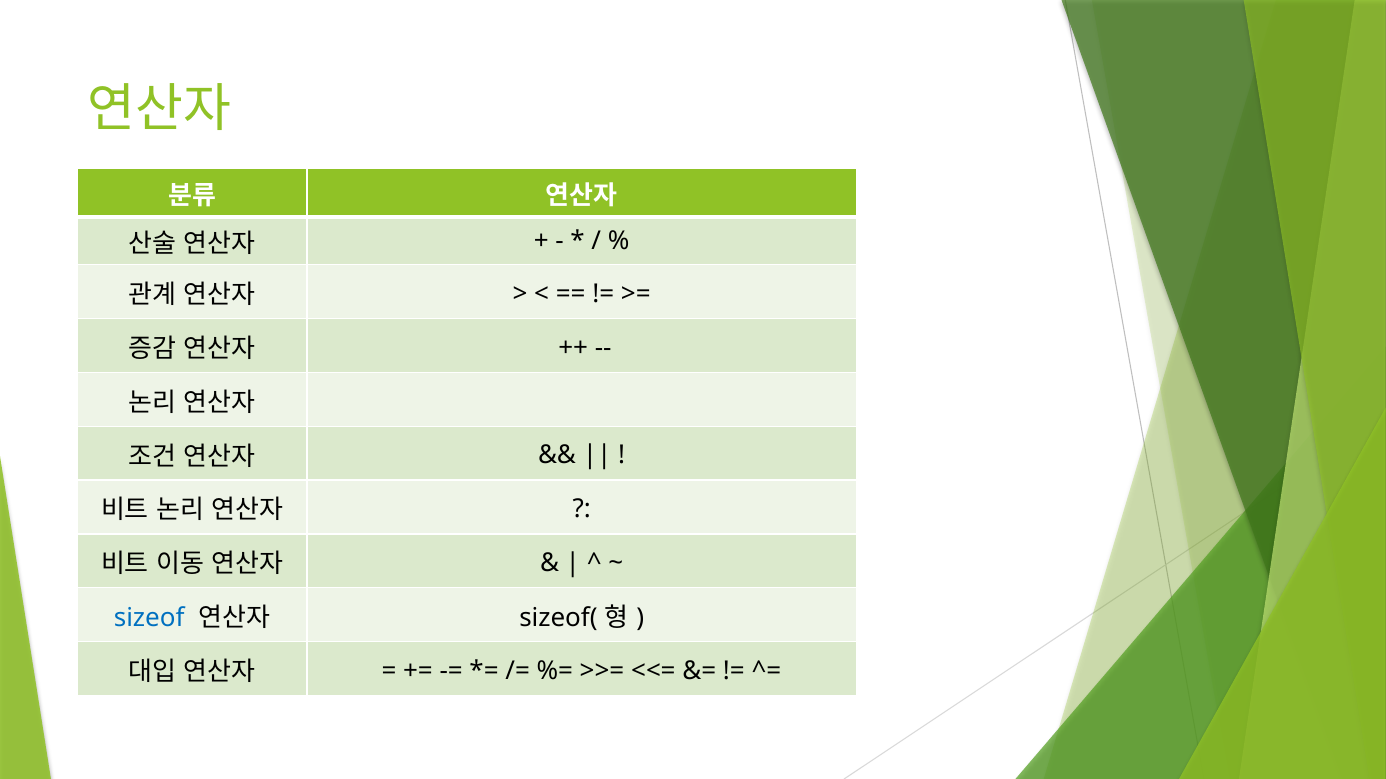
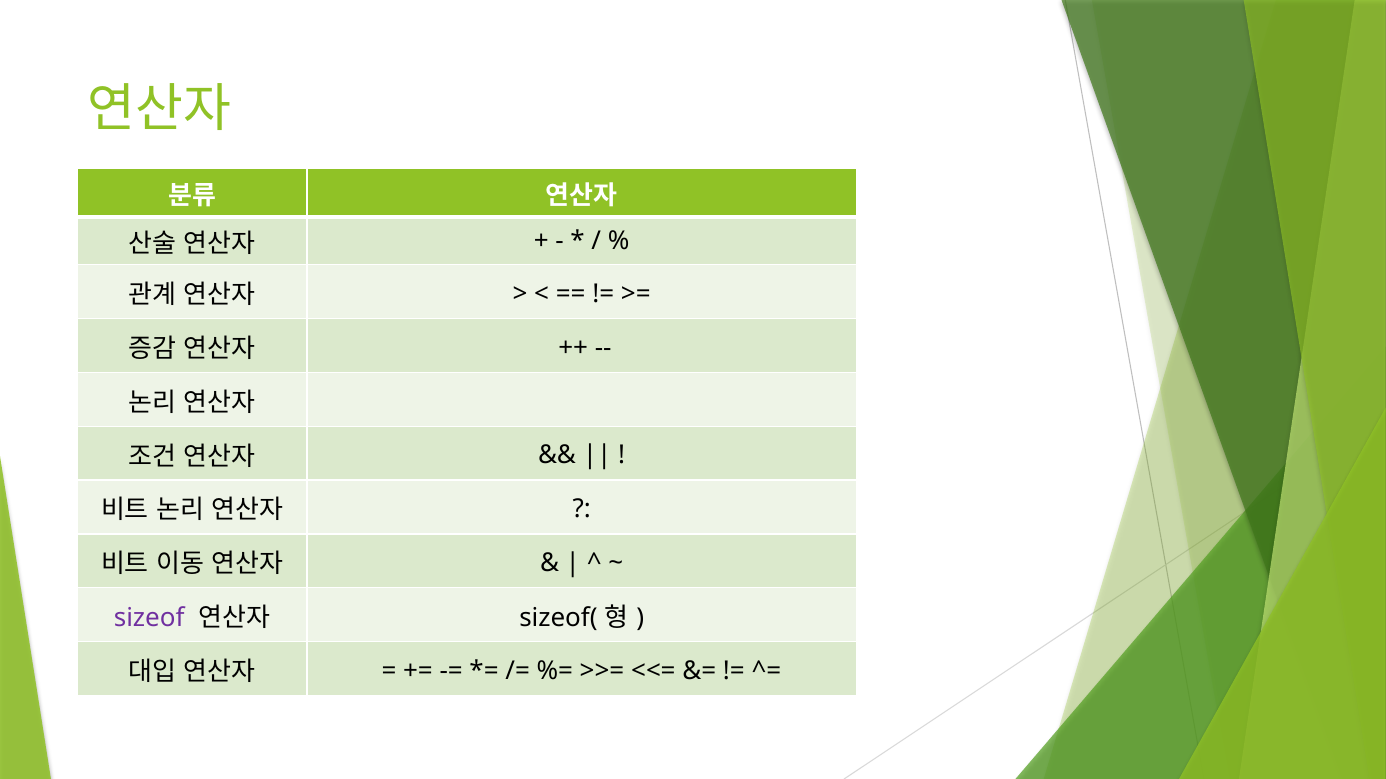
sizeof colour: blue -> purple
